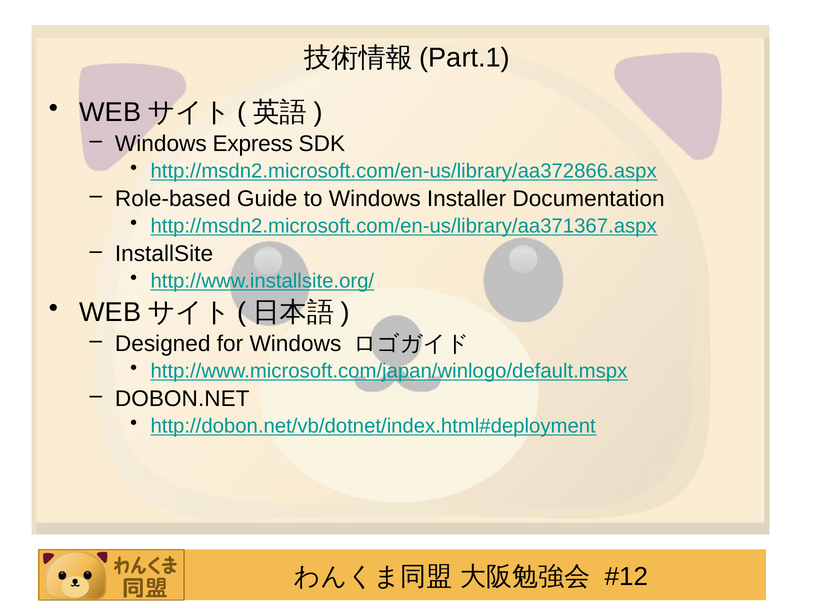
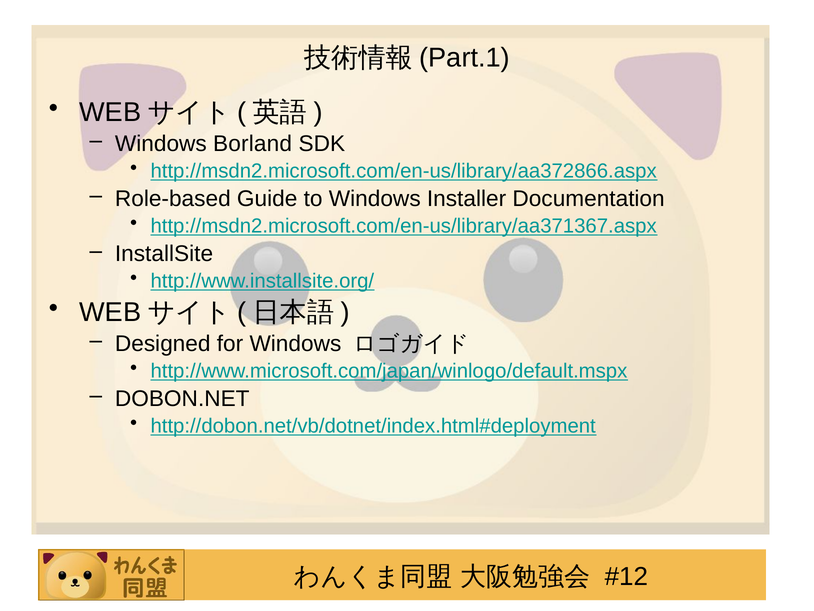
Express: Express -> Borland
